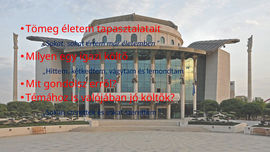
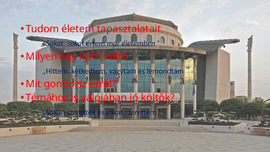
Tömeg: Tömeg -> Tudom
